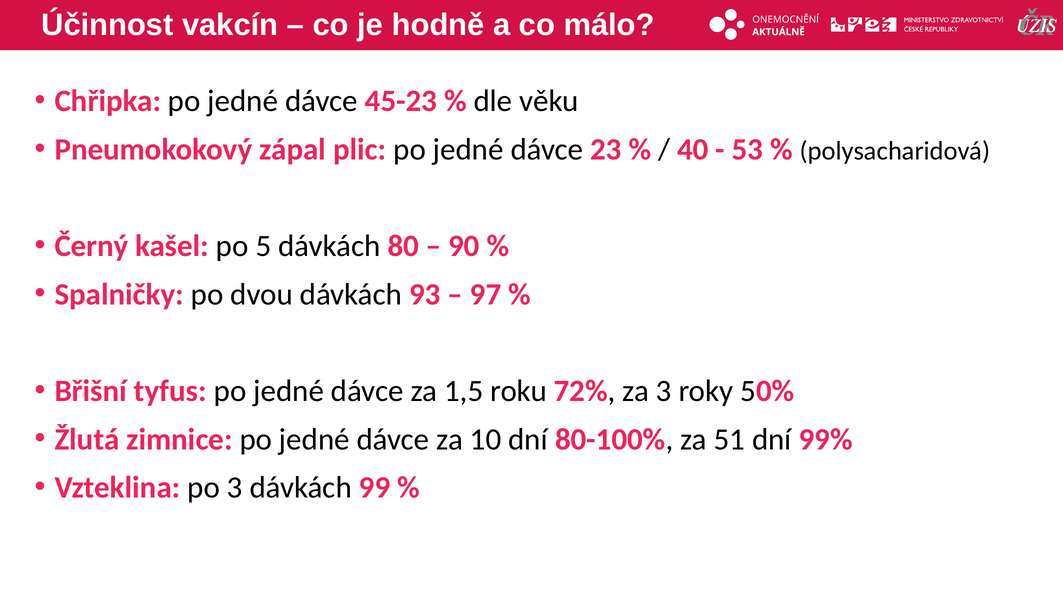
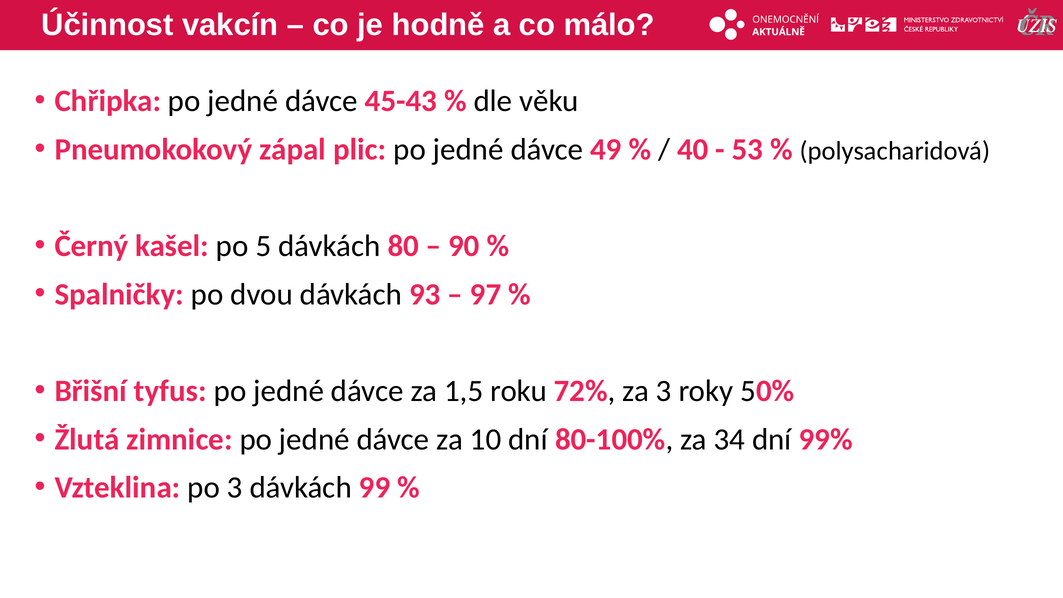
45-23: 45-23 -> 45-43
23: 23 -> 49
51: 51 -> 34
